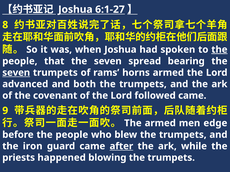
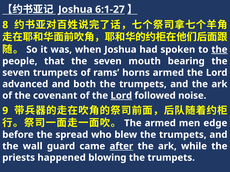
spread: spread -> mouth
seven at (16, 73) underline: present -> none
Lord at (121, 96) underline: none -> present
followed came: came -> noise
before the people: people -> spread
iron: iron -> wall
